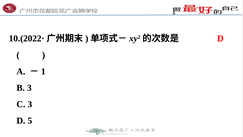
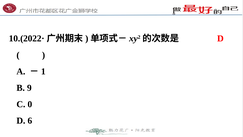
B 3: 3 -> 9
C 3: 3 -> 0
5: 5 -> 6
